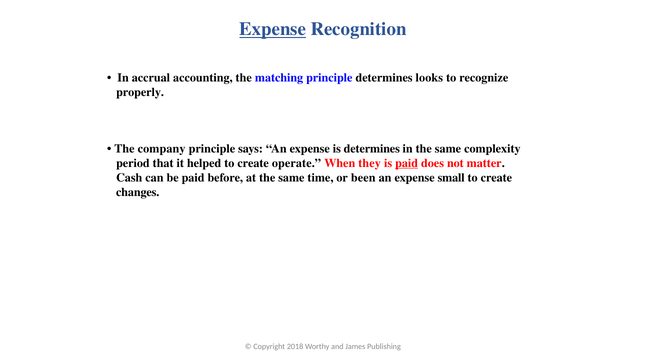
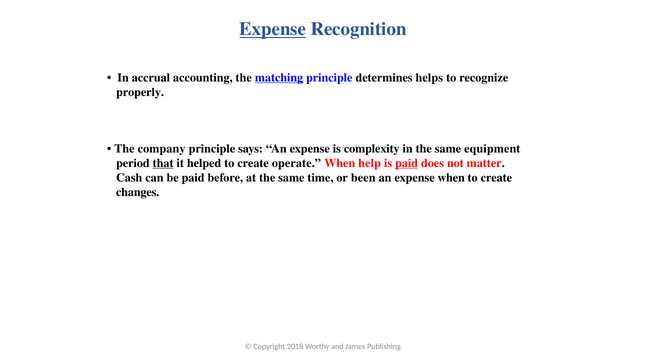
matching underline: none -> present
looks: looks -> helps
is determines: determines -> complexity
complexity: complexity -> equipment
that underline: none -> present
they: they -> help
expense small: small -> when
